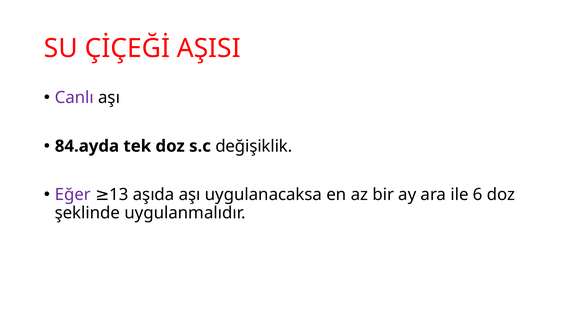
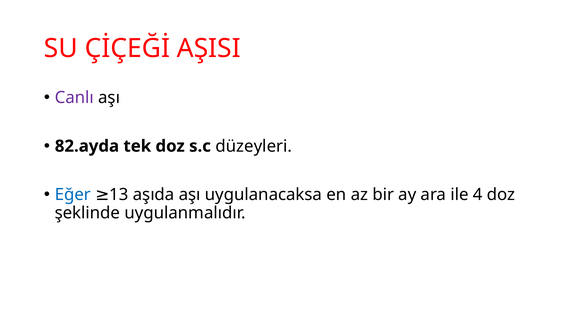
84.ayda: 84.ayda -> 82.ayda
değişiklik: değişiklik -> düzeyleri
Eğer colour: purple -> blue
6: 6 -> 4
